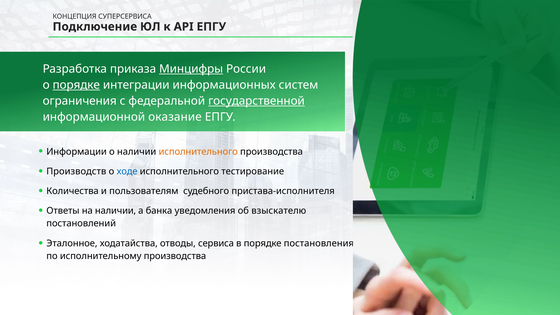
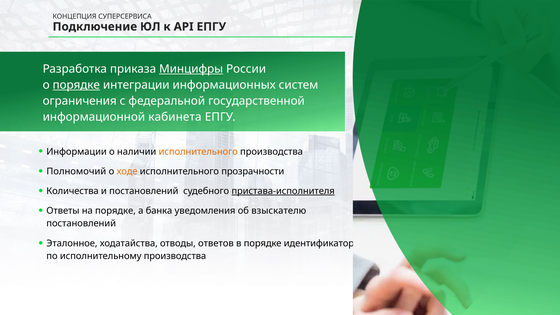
государственной underline: present -> none
оказание: оказание -> кабинета
Производств: Производств -> Полномочий
ходе colour: blue -> orange
тестирование: тестирование -> прозрачности
и пользователям: пользователям -> постановлений
пристава-исполнителя underline: none -> present
на наличии: наличии -> порядке
сервиса: сервиса -> ответов
постановления: постановления -> идентификатор
